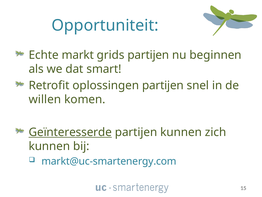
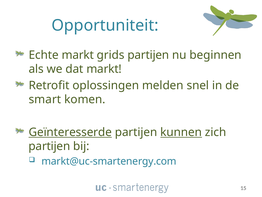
dat smart: smart -> markt
oplossingen partijen: partijen -> melden
willen: willen -> smart
kunnen at (181, 132) underline: none -> present
kunnen at (49, 146): kunnen -> partijen
